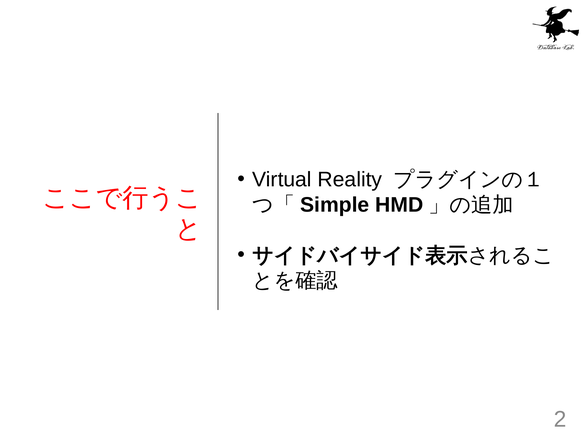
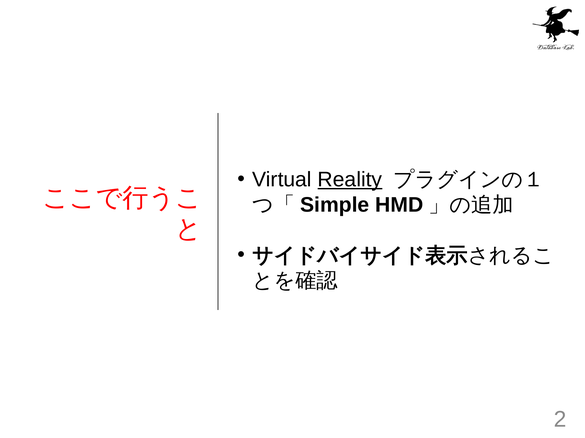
Reality underline: none -> present
